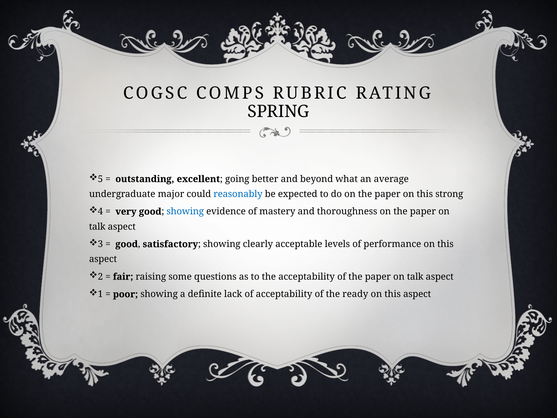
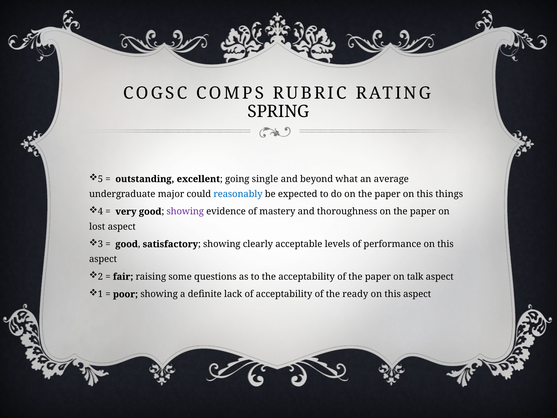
better: better -> single
strong: strong -> things
showing at (185, 211) colour: blue -> purple
talk at (97, 226): talk -> lost
